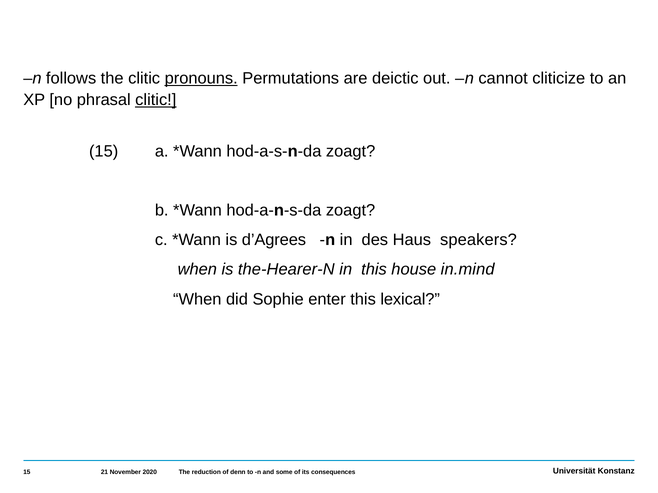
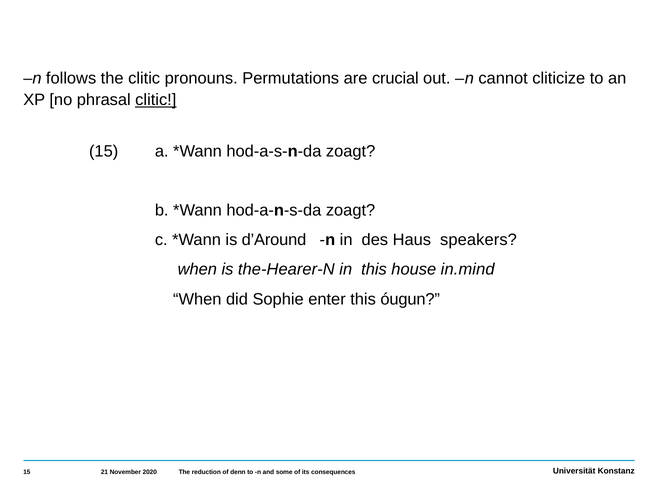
pronouns underline: present -> none
deictic: deictic -> crucial
d’Agrees: d’Agrees -> d’Around
lexical: lexical -> óugun
